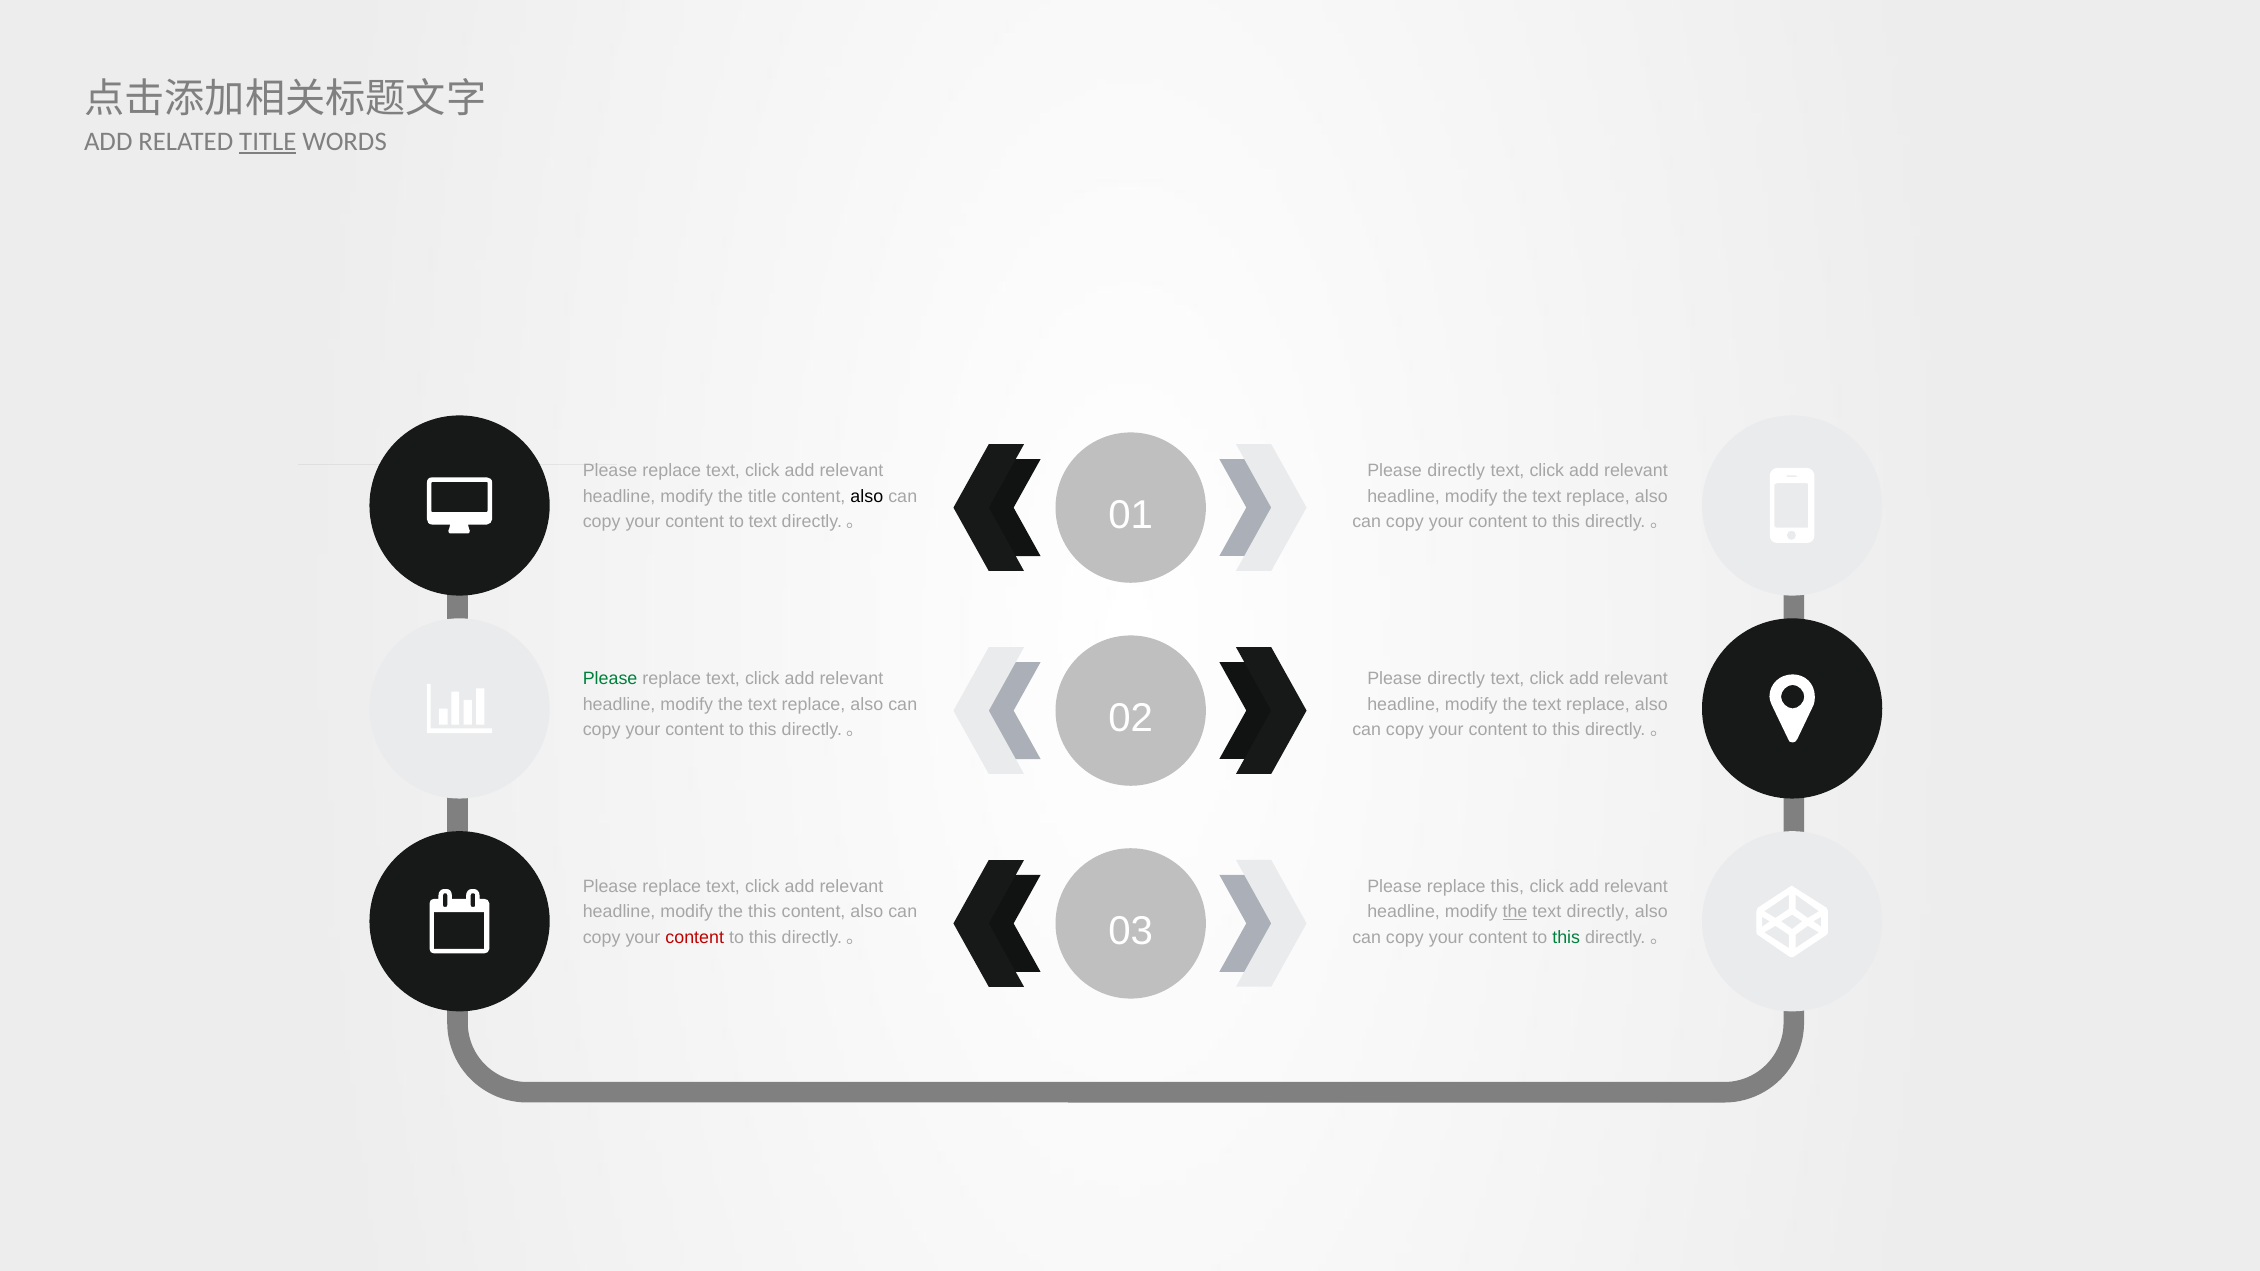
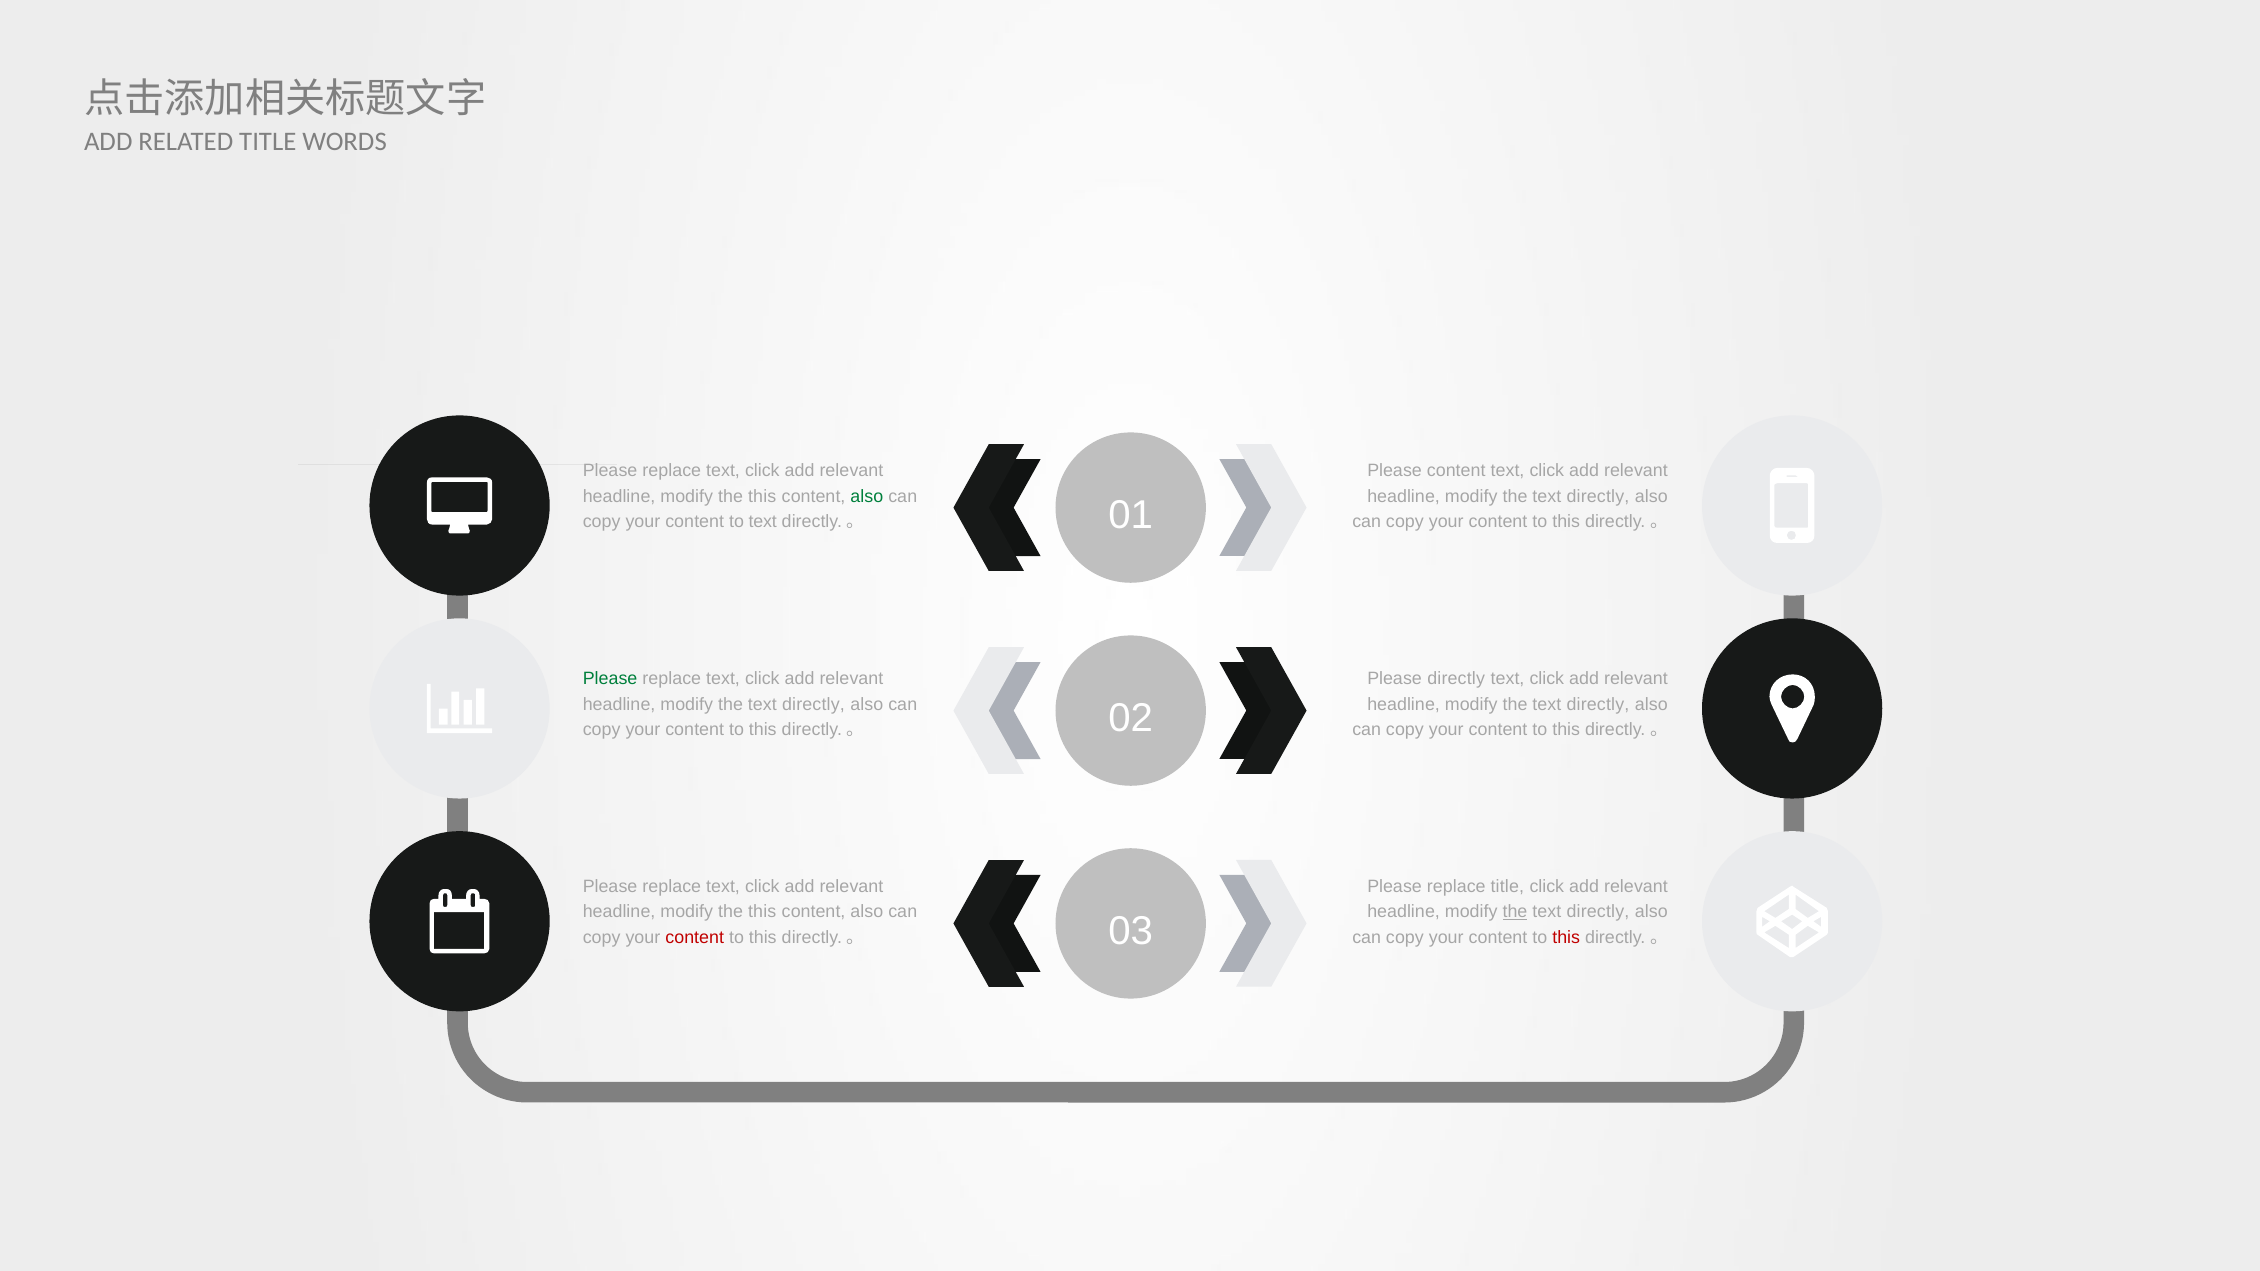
TITLE at (268, 141) underline: present -> none
directly at (1456, 471): directly -> content
title at (762, 496): title -> this
also at (867, 496) colour: black -> green
replace at (1598, 496): replace -> directly
replace at (814, 704): replace -> directly
replace at (1598, 704): replace -> directly
replace this: this -> title
this at (1566, 938) colour: green -> red
